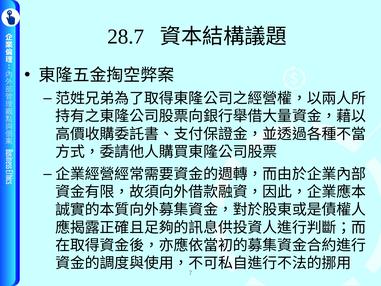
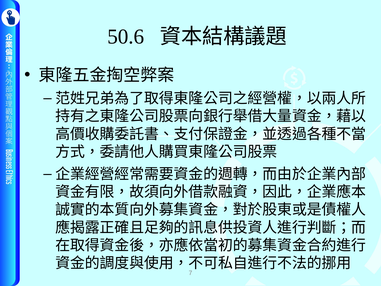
28.7: 28.7 -> 50.6
